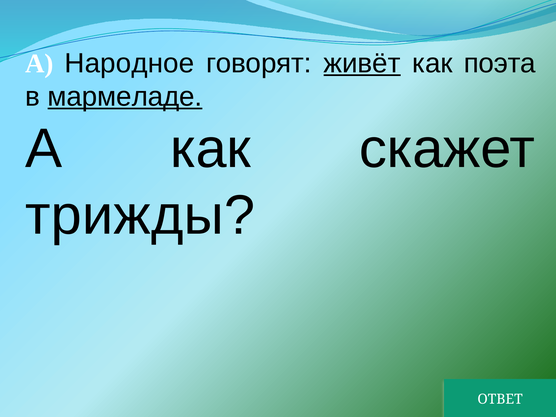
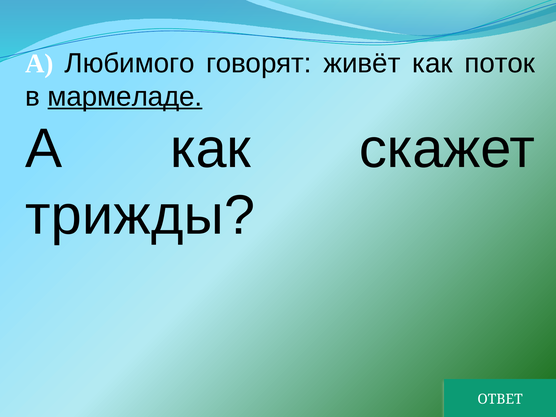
Народное: Народное -> Любимого
живёт underline: present -> none
поэта: поэта -> поток
